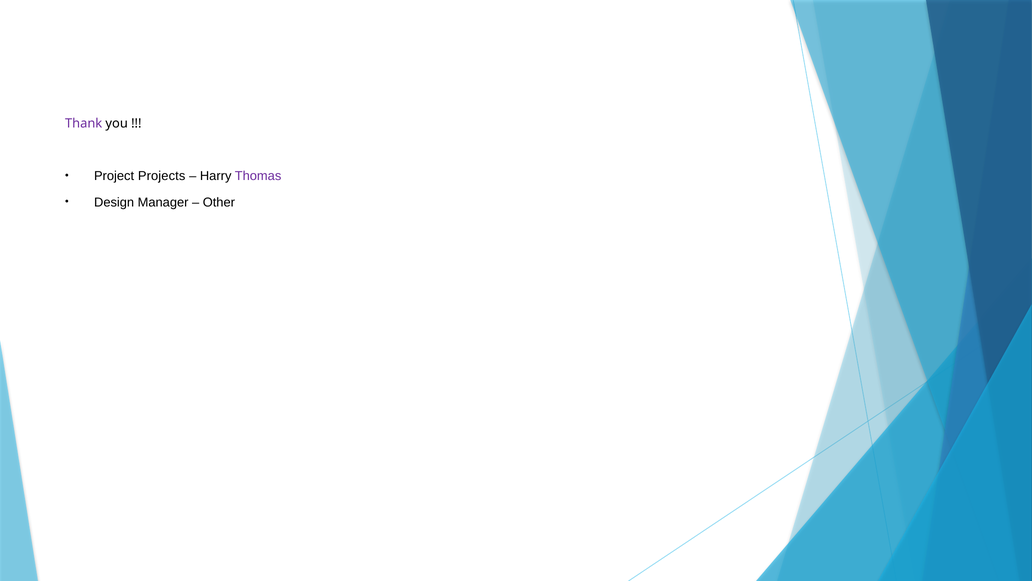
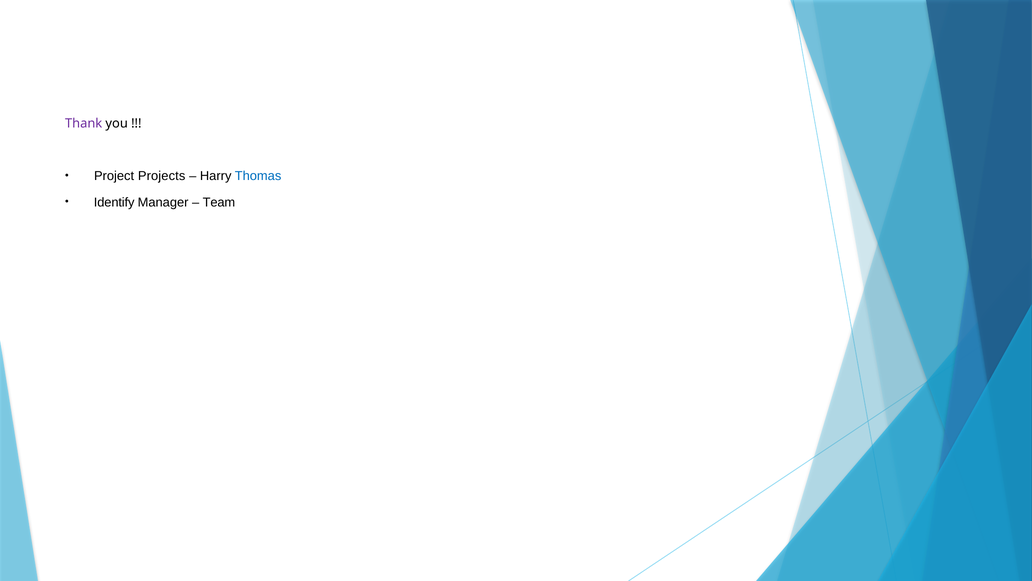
Thomas colour: purple -> blue
Design: Design -> Identify
Other: Other -> Team
